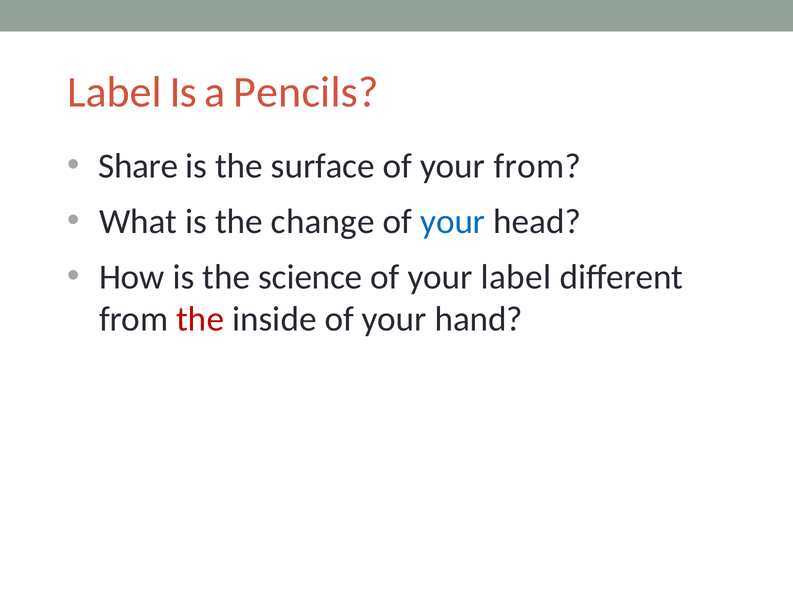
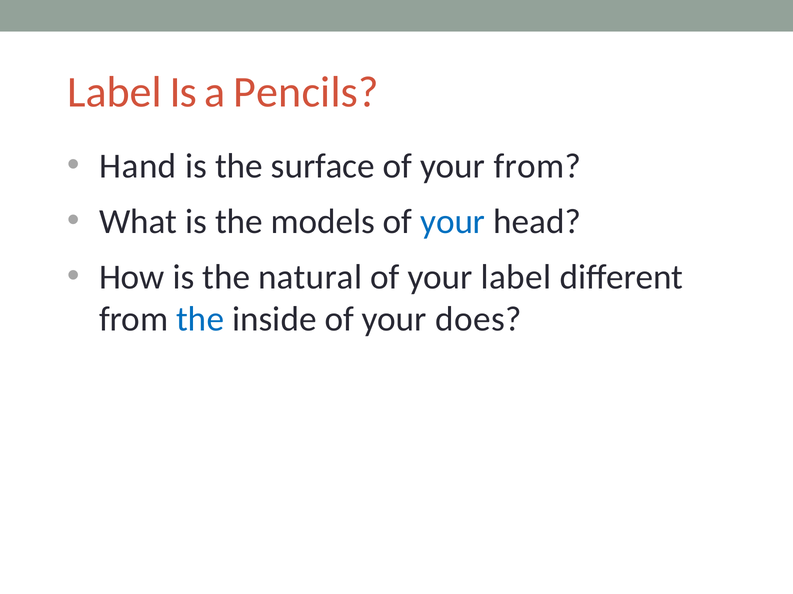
Share: Share -> Hand
change: change -> models
science: science -> natural
the at (200, 320) colour: red -> blue
hand: hand -> does
